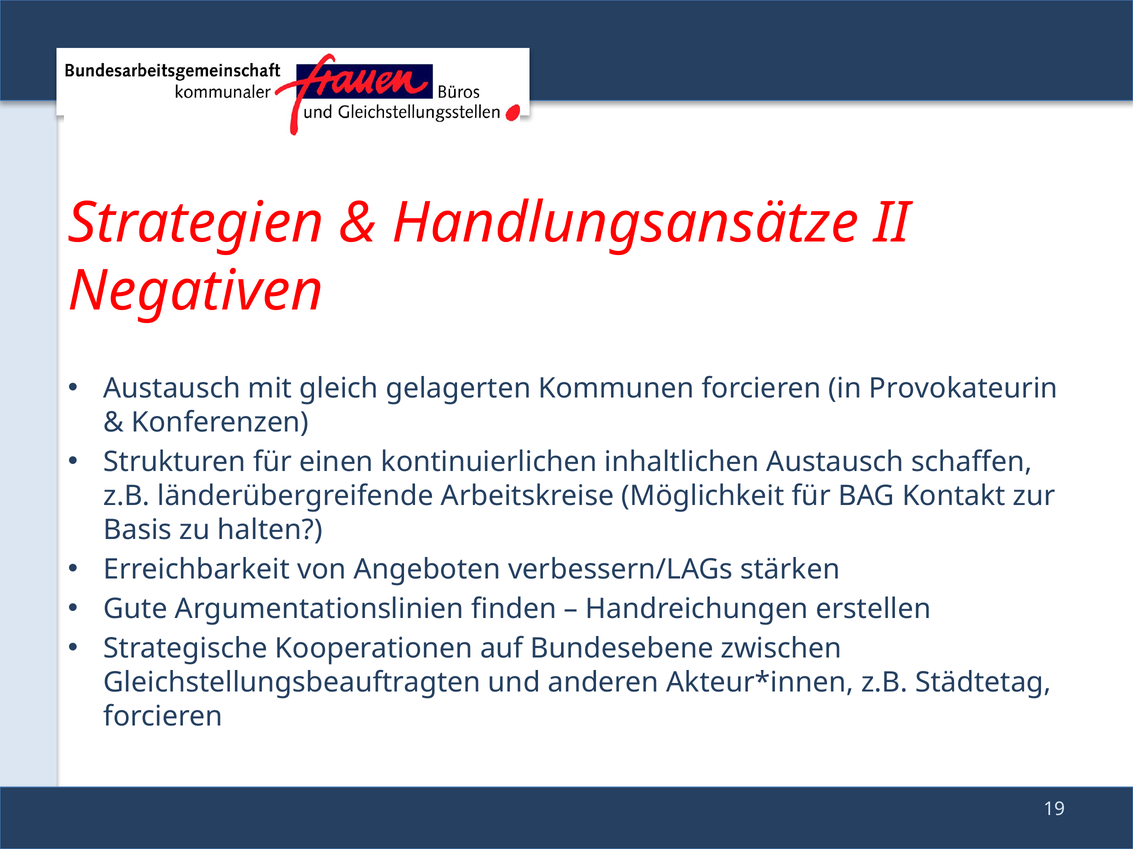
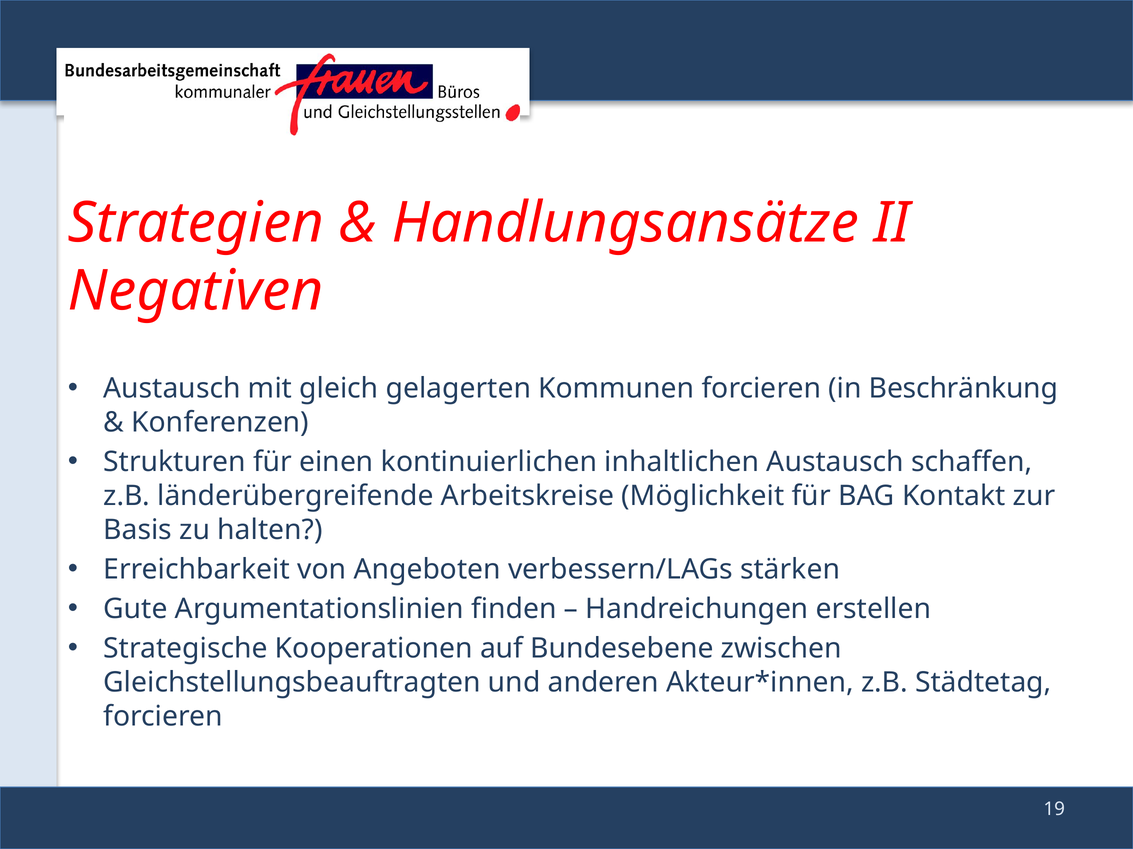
Provokateurin: Provokateurin -> Beschränkung
